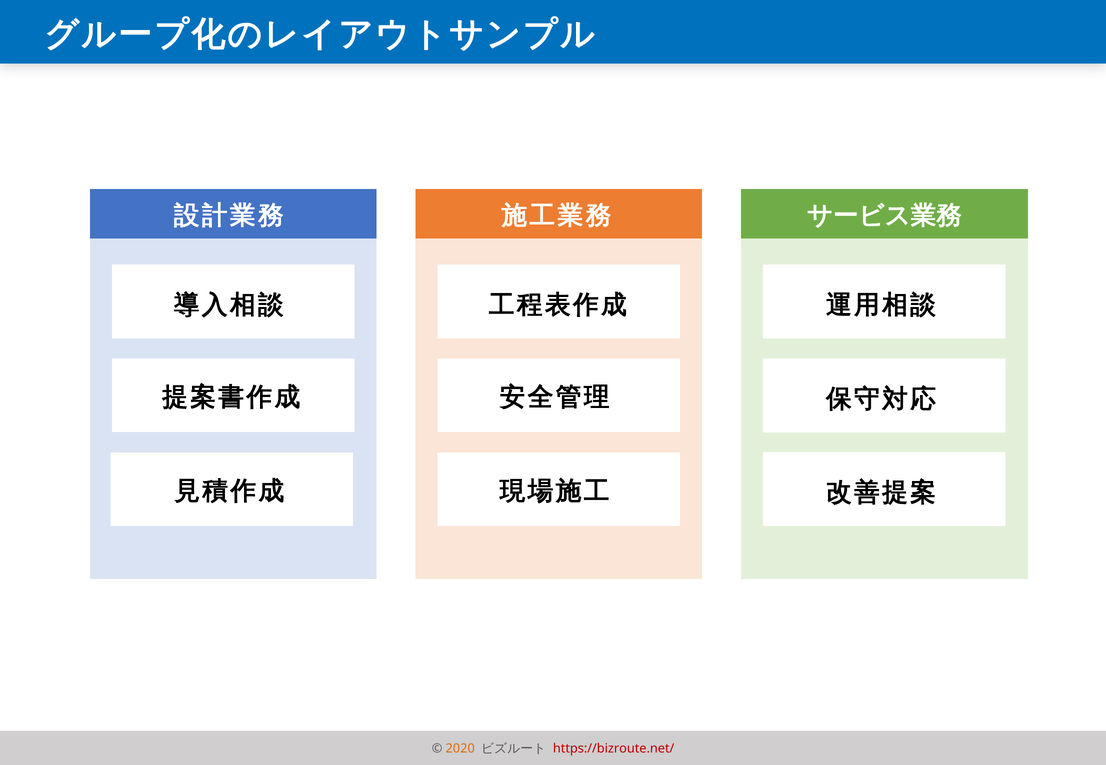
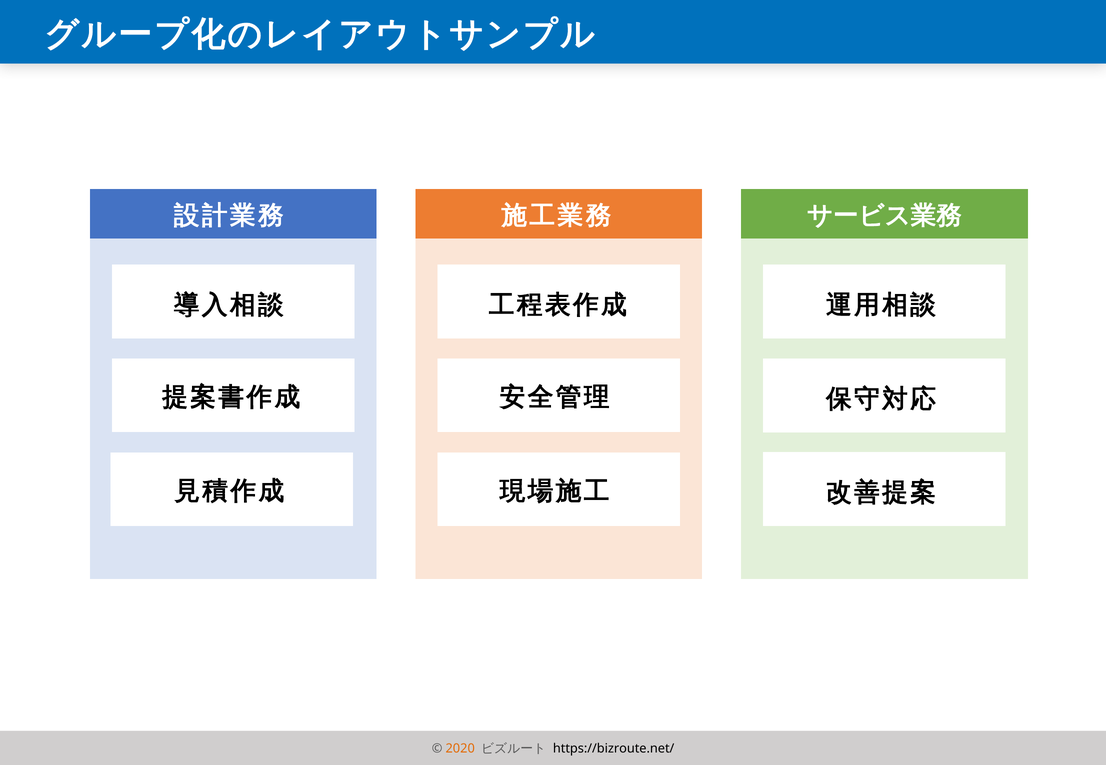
https://bizroute.net/ colour: red -> black
